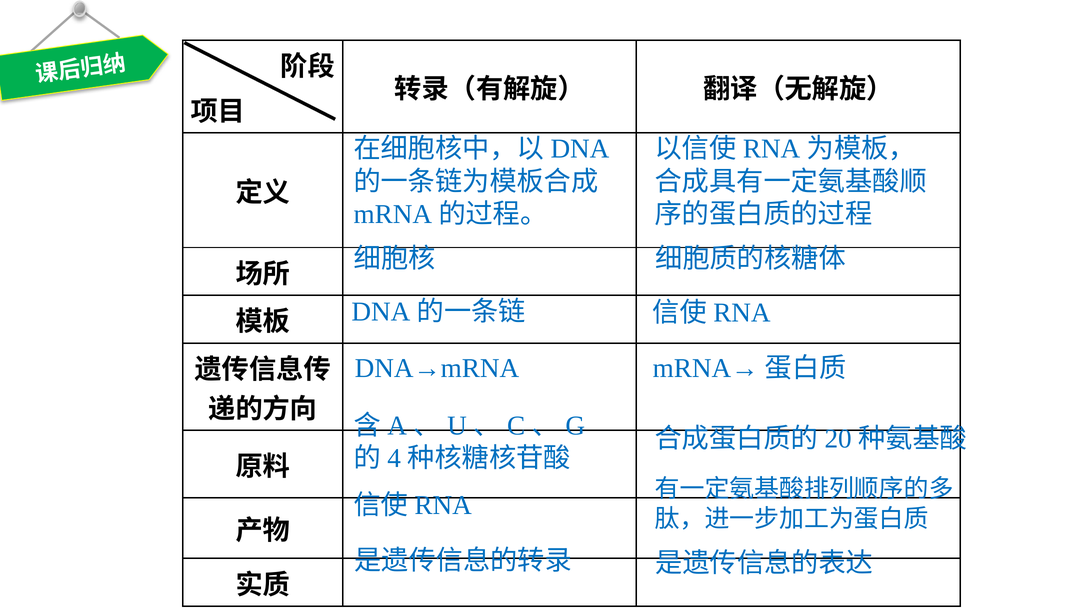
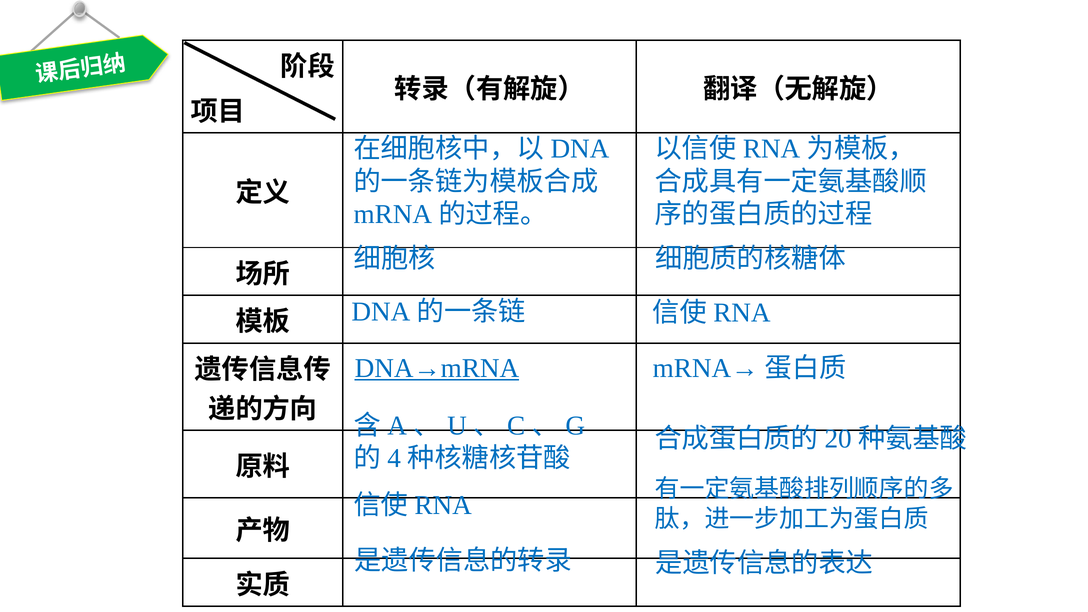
DNA→mRNA underline: none -> present
